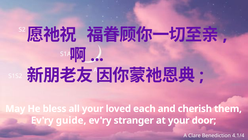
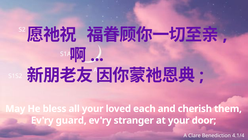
guide: guide -> guard
